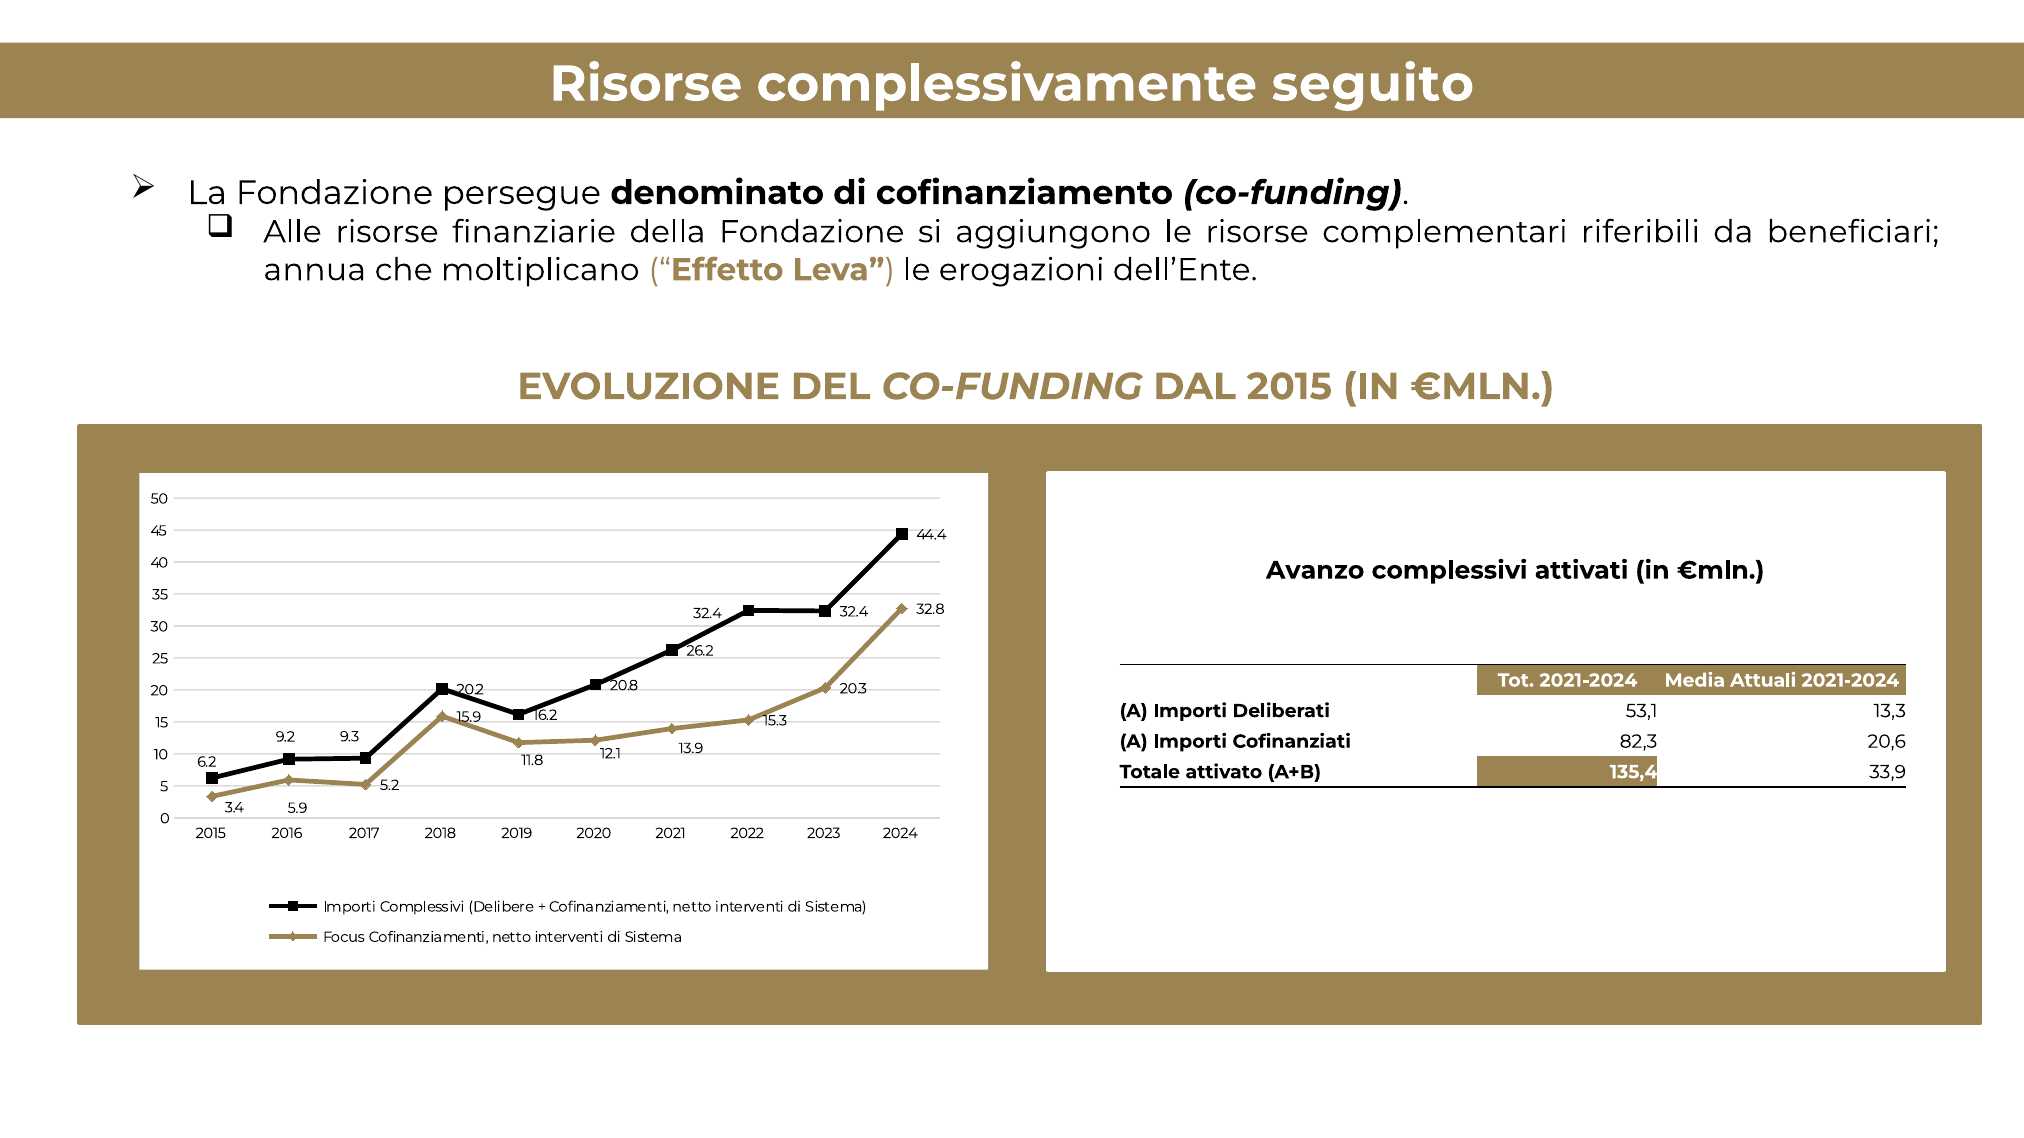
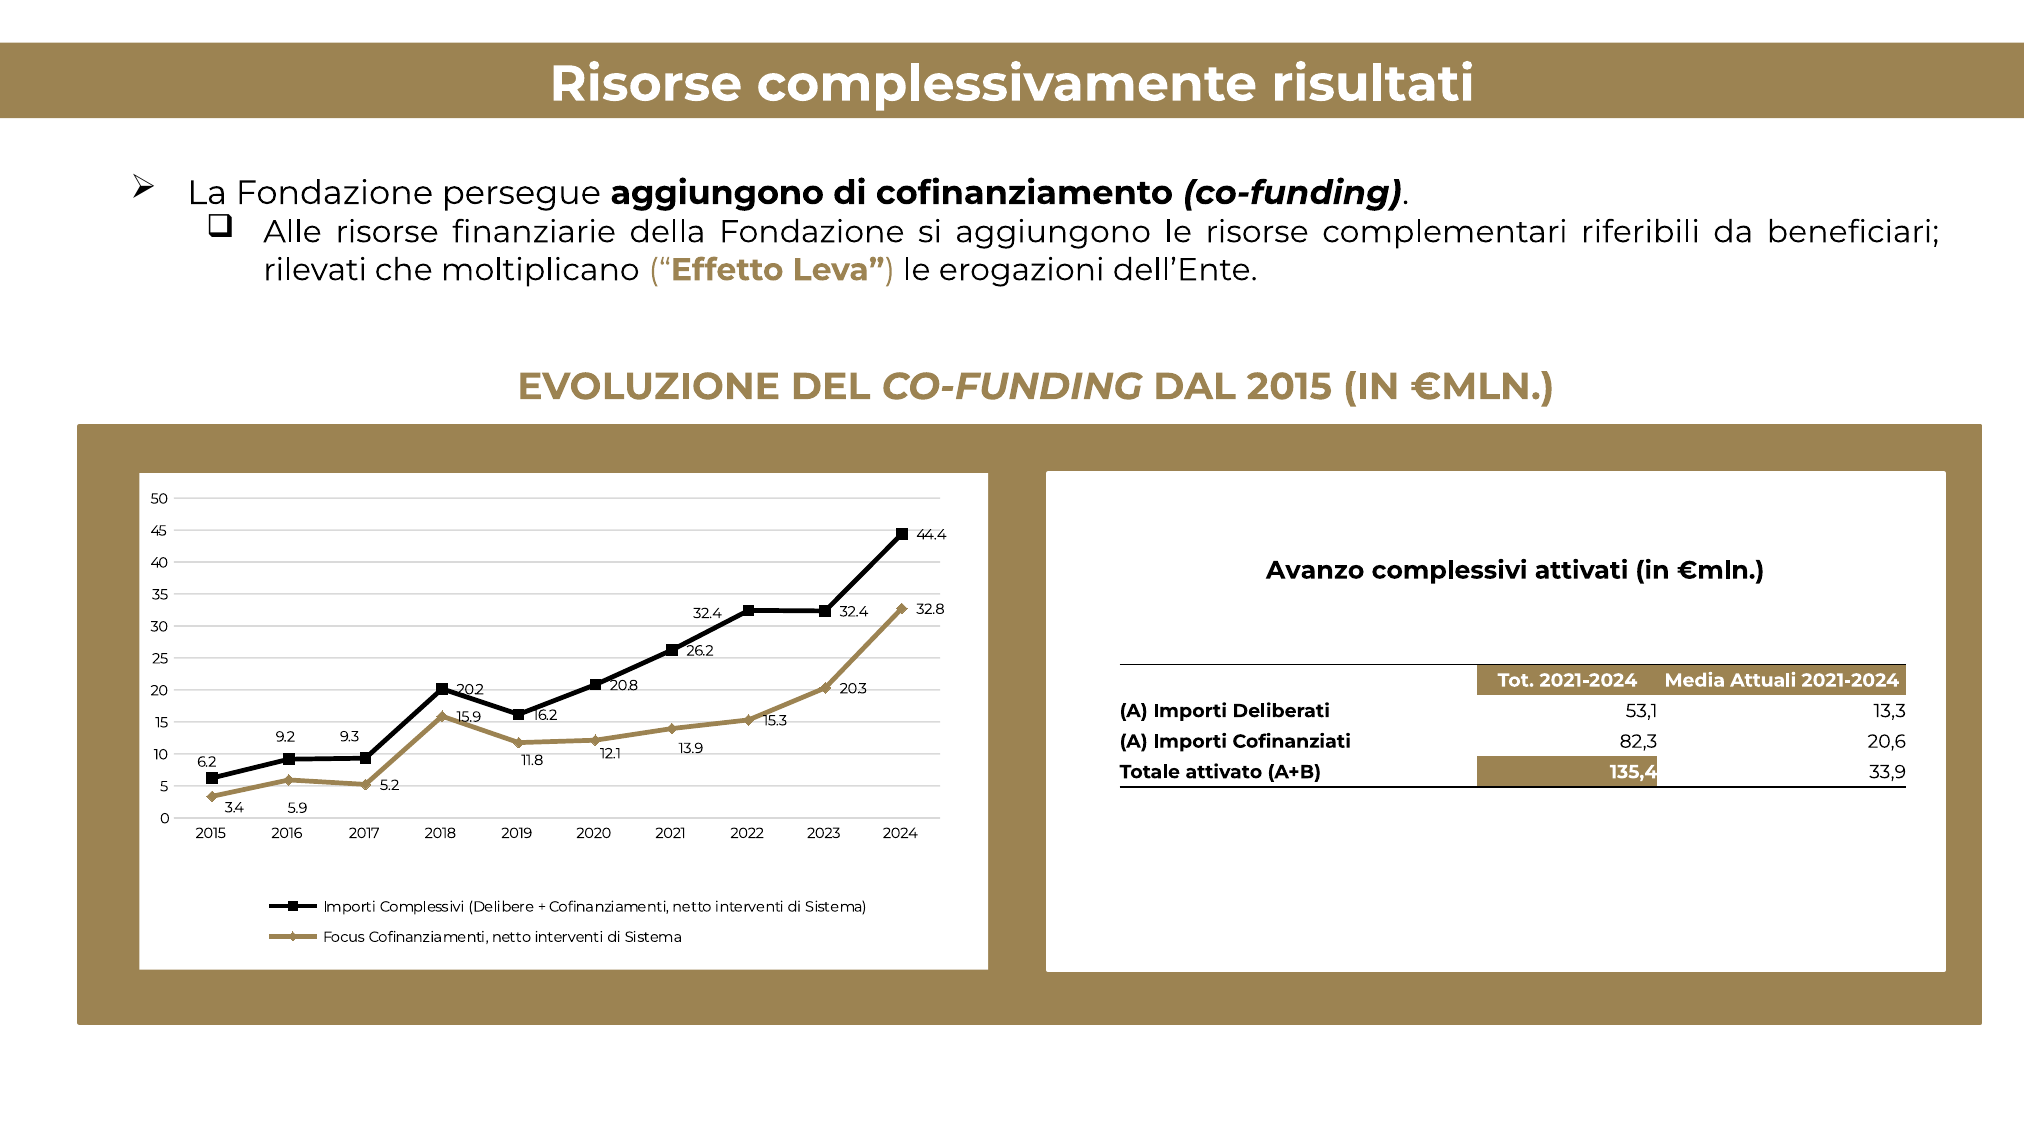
seguito: seguito -> risultati
persegue denominato: denominato -> aggiungono
annua: annua -> rilevati
